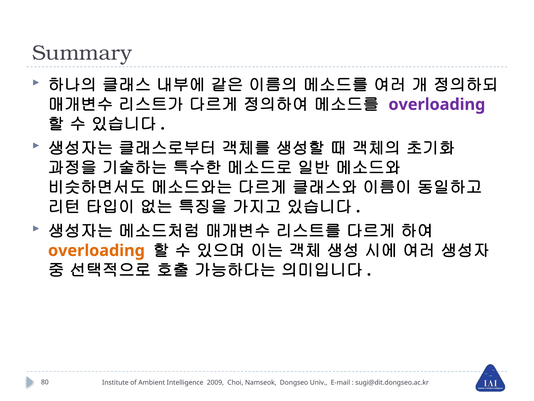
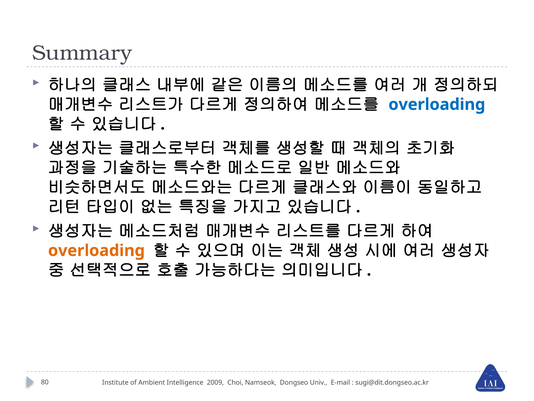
overloading at (437, 104) colour: purple -> blue
